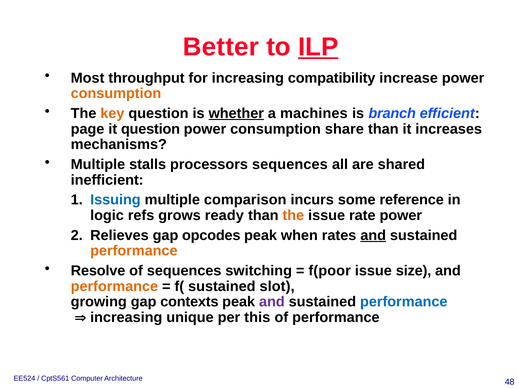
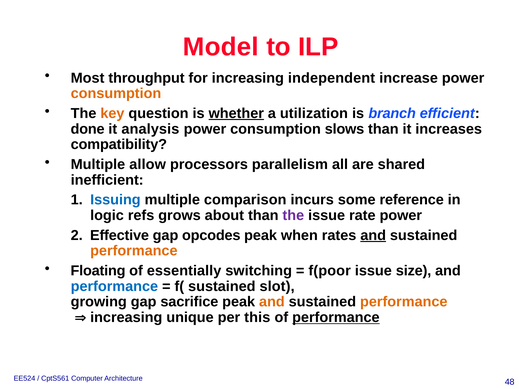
Better: Better -> Model
ILP underline: present -> none
compatibility: compatibility -> independent
machines: machines -> utilization
page: page -> done
it question: question -> analysis
share: share -> slows
mechanisms: mechanisms -> compatibility
stalls: stalls -> allow
processors sequences: sequences -> parallelism
ready: ready -> about
the at (293, 216) colour: orange -> purple
Relieves: Relieves -> Effective
Resolve: Resolve -> Floating
of sequences: sequences -> essentially
performance at (114, 286) colour: orange -> blue
contexts: contexts -> sacrifice
and at (272, 302) colour: purple -> orange
performance at (404, 302) colour: blue -> orange
performance at (336, 318) underline: none -> present
